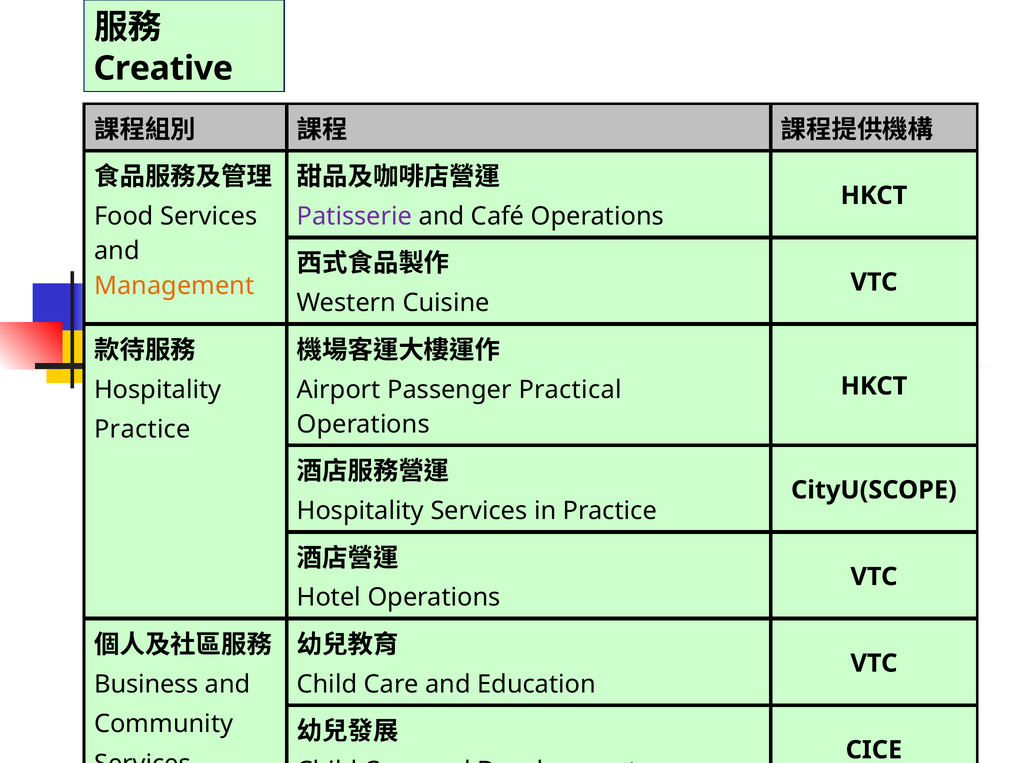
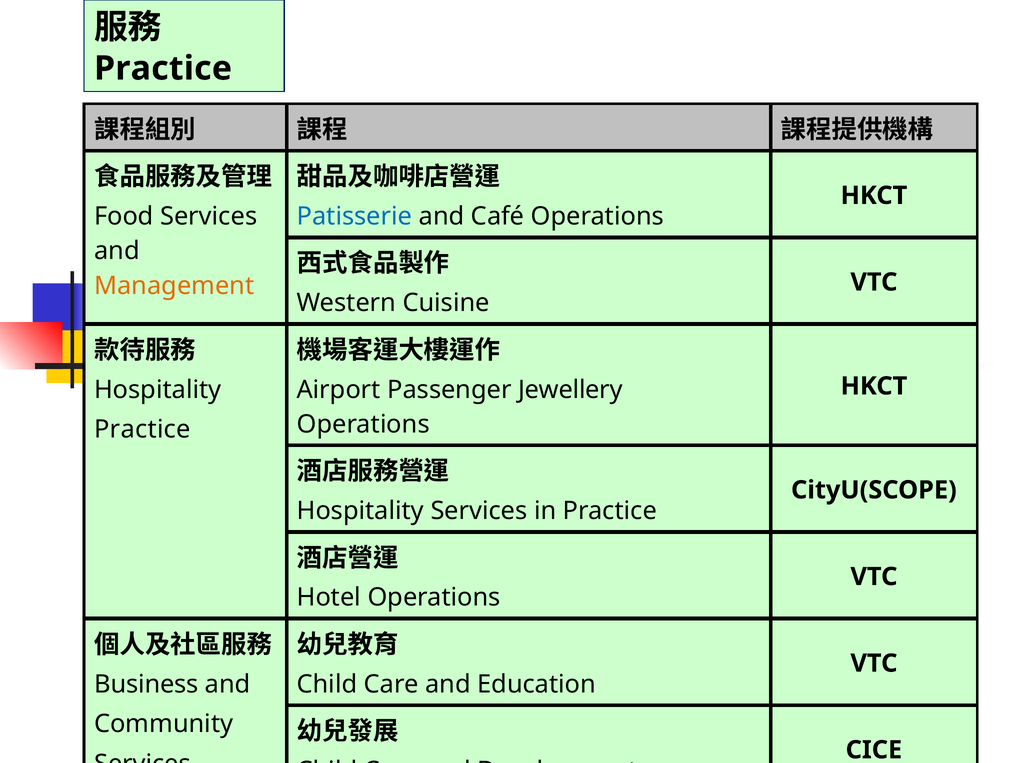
Creative at (163, 68): Creative -> Practice
Patisserie colour: purple -> blue
Practical: Practical -> Jewellery
